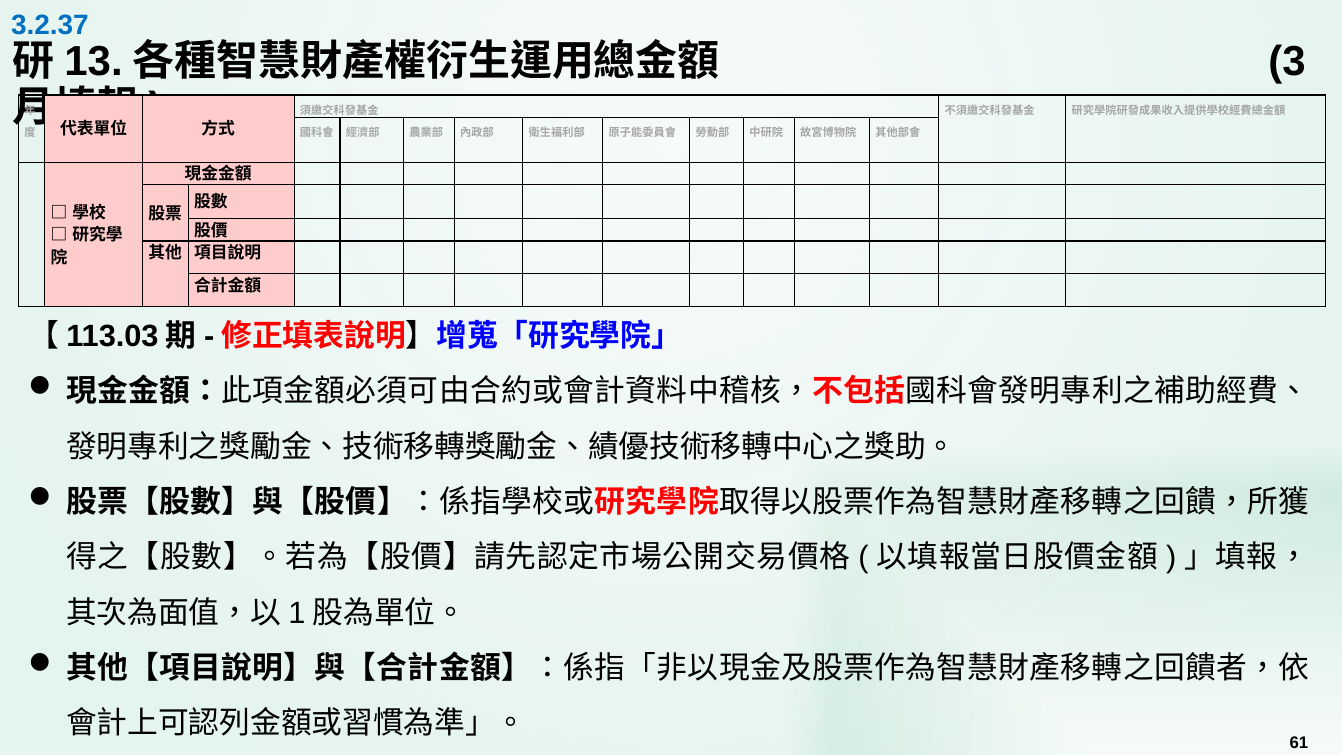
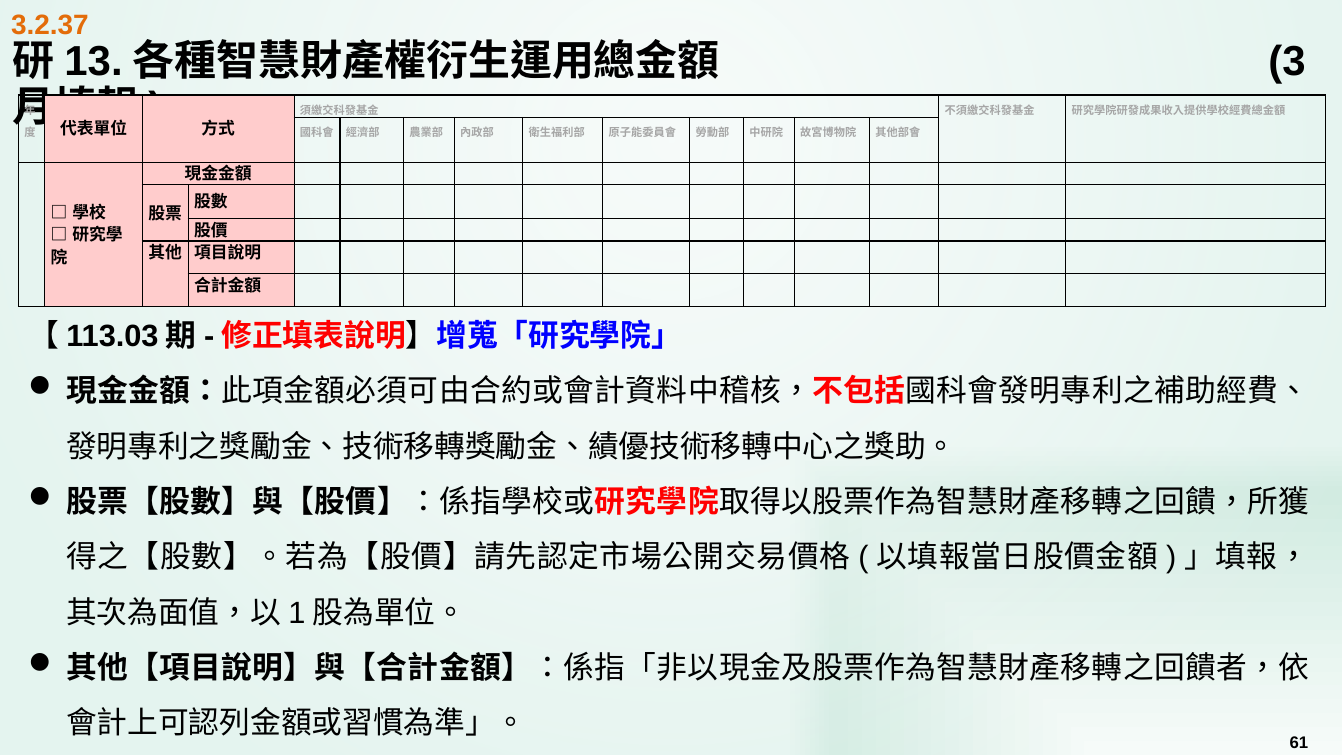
3.2.37 colour: blue -> orange
